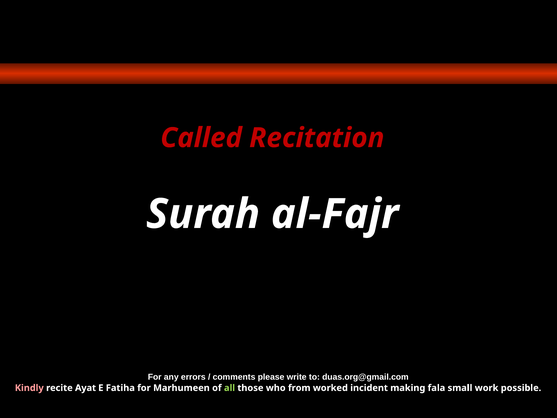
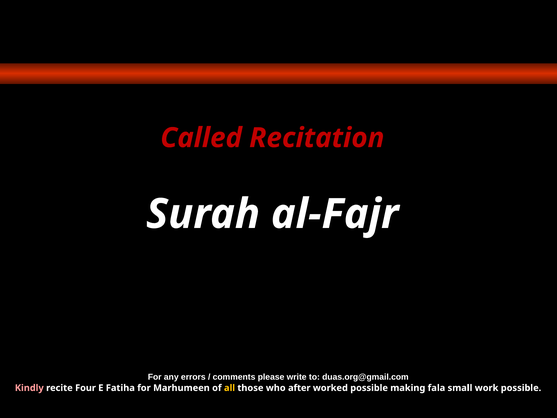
Ayat: Ayat -> Four
all colour: light green -> yellow
from: from -> after
worked incident: incident -> possible
